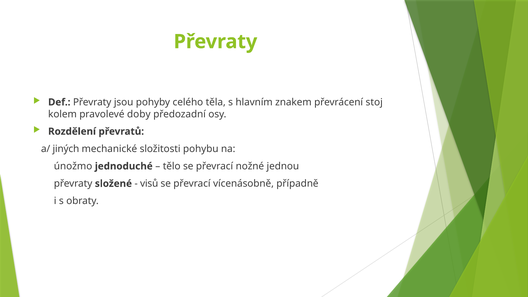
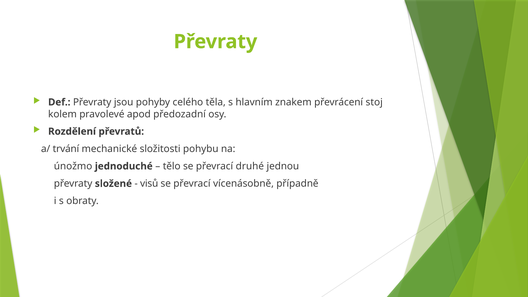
doby: doby -> apod
jiných: jiných -> trvání
nožné: nožné -> druhé
